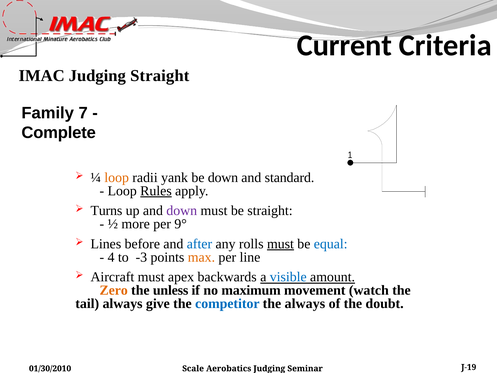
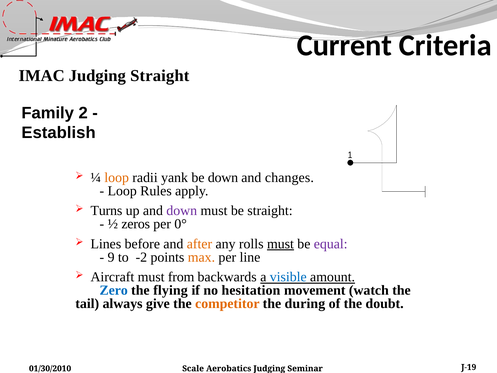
7: 7 -> 2
Complete: Complete -> Establish
standard: standard -> changes
Rules underline: present -> none
more: more -> zeros
9°: 9° -> 0°
after colour: blue -> orange
equal colour: blue -> purple
4: 4 -> 9
-3: -3 -> -2
apex: apex -> from
Zero colour: orange -> blue
unless: unless -> flying
maximum: maximum -> hesitation
competitor colour: blue -> orange
the always: always -> during
